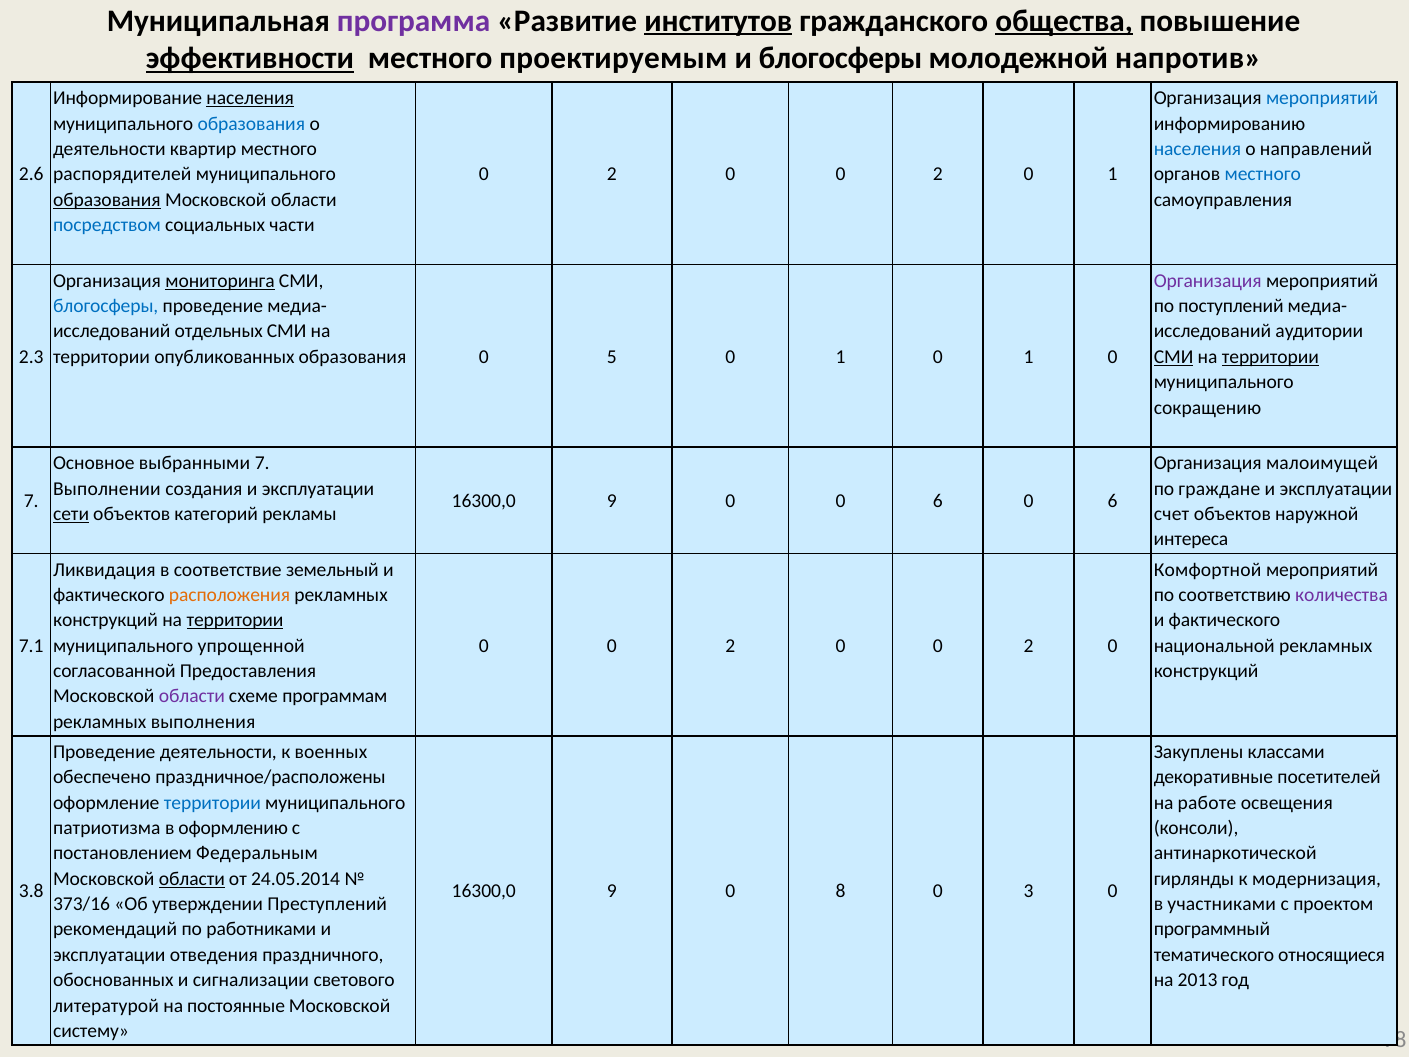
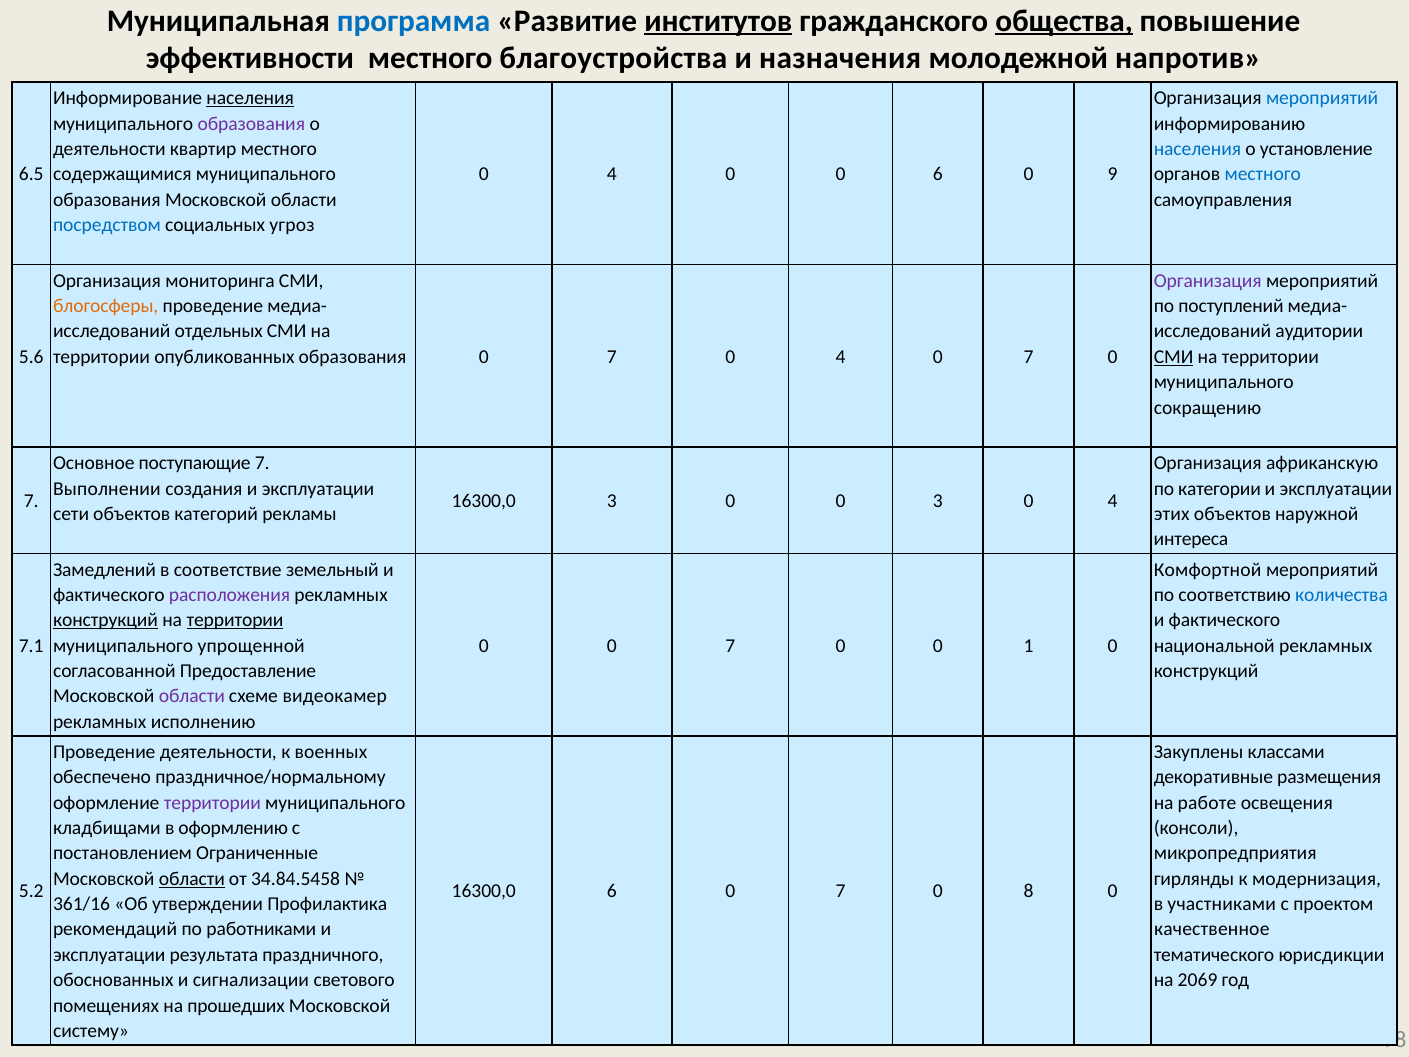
программа colour: purple -> blue
эффективности underline: present -> none
проектируемым: проектируемым -> благоустройства
и блогосферы: блогосферы -> назначения
образования at (251, 124) colour: blue -> purple
направлений: направлений -> установление
2.6: 2.6 -> 6.5
распорядителей: распорядителей -> содержащимися
2 at (612, 174): 2 -> 4
2 at (938, 174): 2 -> 6
1 at (1113, 174): 1 -> 9
образования at (107, 200) underline: present -> none
части: части -> угроз
мониторинга underline: present -> none
блогосферы at (106, 306) colour: blue -> orange
2.3: 2.3 -> 5.6
образования 0 5: 5 -> 7
1 at (840, 357): 1 -> 4
1 at (1028, 357): 1 -> 7
территории at (1270, 357) underline: present -> none
выбранными: выбранными -> поступающие
малоимущей: малоимущей -> африканскую
граждане: граждане -> категории
9 at (612, 501): 9 -> 3
0 0 6: 6 -> 3
6 at (1113, 501): 6 -> 4
сети underline: present -> none
счет: счет -> этих
Ликвидация: Ликвидация -> Замедлений
расположения colour: orange -> purple
количества colour: purple -> blue
конструкций at (106, 620) underline: none -> present
2 at (730, 646): 2 -> 7
2 at (1028, 646): 2 -> 1
Предоставления: Предоставления -> Предоставление
программам: программам -> видеокамер
выполнения: выполнения -> исполнению
праздничное/расположены: праздничное/расположены -> праздничное/нормальному
посетителей: посетителей -> размещения
территории at (212, 803) colour: blue -> purple
патриотизма: патриотизма -> кладбищами
Федеральным: Федеральным -> Ограниченные
антинаркотической: антинаркотической -> микропредприятия
24.05.2014: 24.05.2014 -> 34.84.5458
3.8: 3.8 -> 5.2
9 at (612, 891): 9 -> 6
8 at (840, 891): 8 -> 7
3: 3 -> 8
373/16: 373/16 -> 361/16
Преступлений: Преступлений -> Профилактика
программный: программный -> качественное
отведения: отведения -> результата
относящиеся: относящиеся -> юрисдикции
2013: 2013 -> 2069
литературой: литературой -> помещениях
постоянные: постоянные -> прошедших
